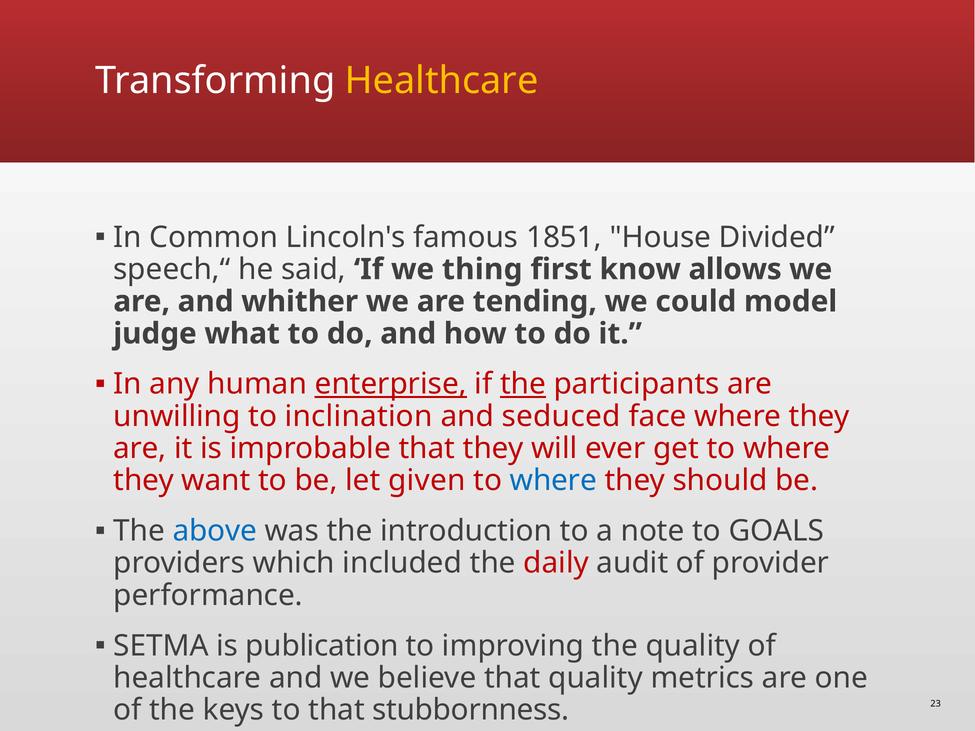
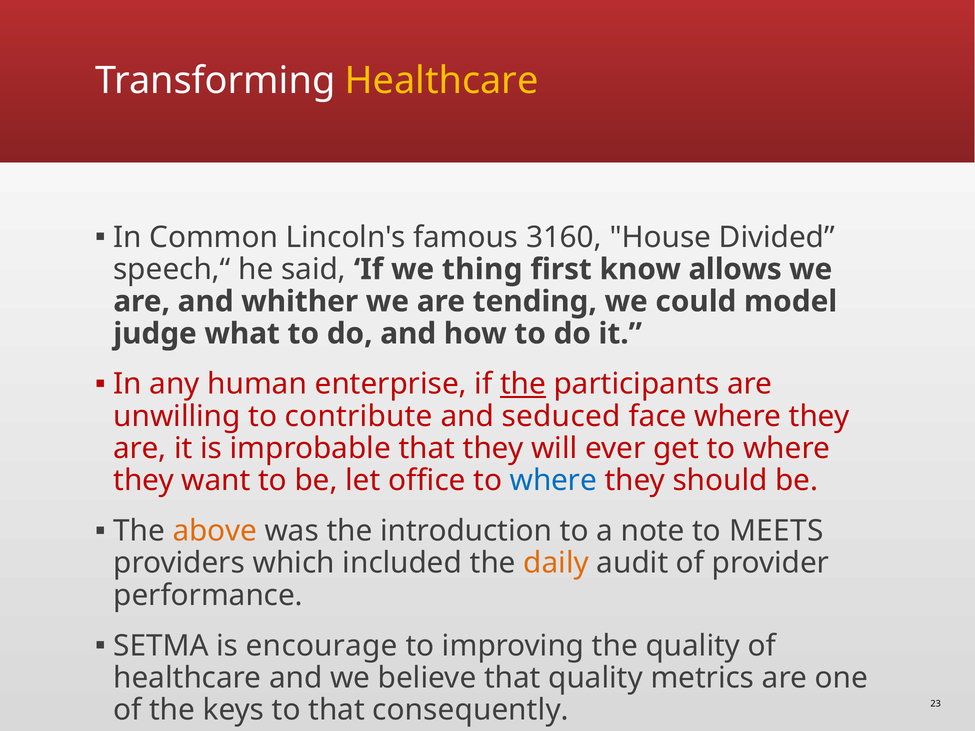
1851: 1851 -> 3160
enterprise underline: present -> none
inclination: inclination -> contribute
given: given -> office
above colour: blue -> orange
GOALS: GOALS -> MEETS
daily colour: red -> orange
publication: publication -> encourage
stubbornness: stubbornness -> consequently
